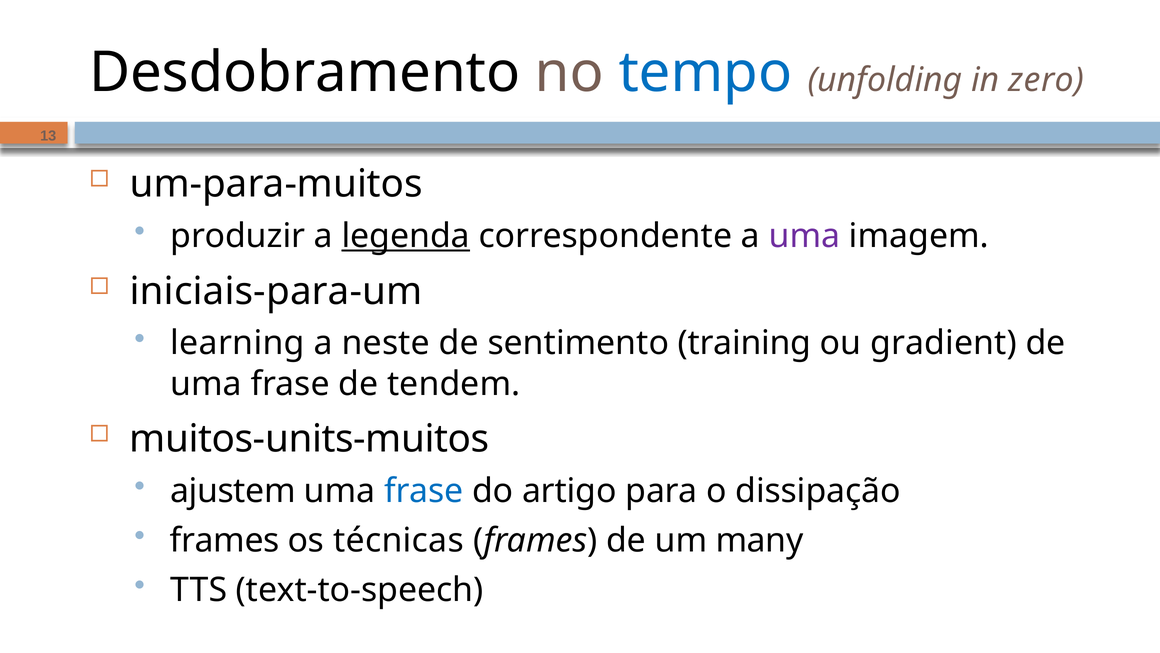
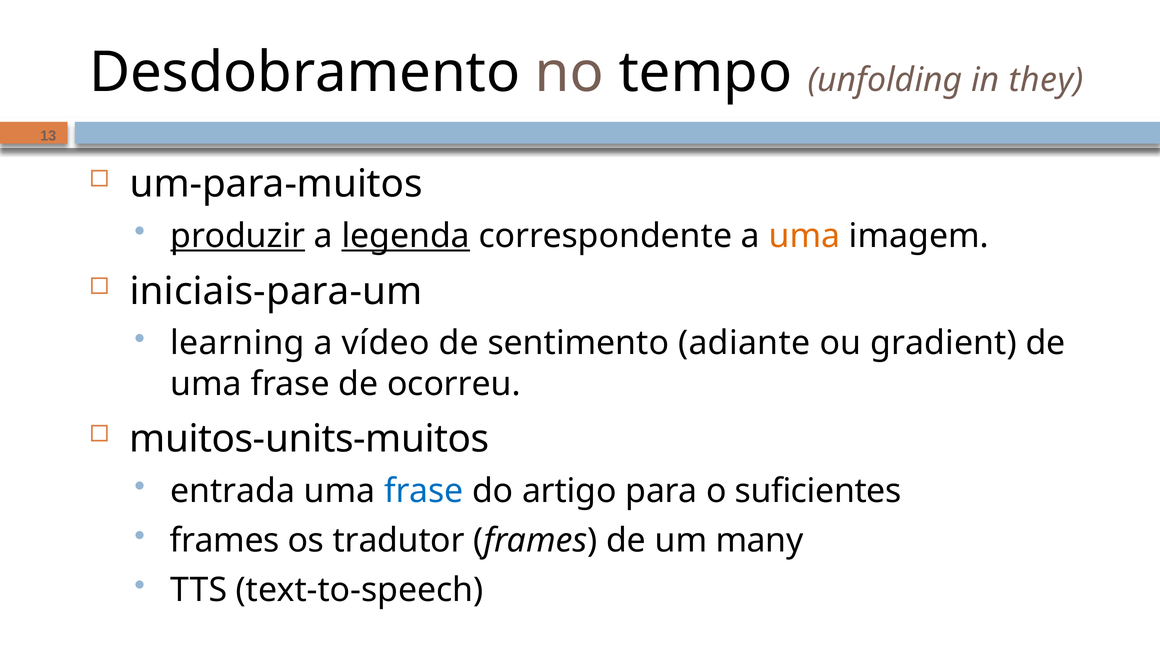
tempo colour: blue -> black
zero: zero -> they
produzir underline: none -> present
uma at (804, 236) colour: purple -> orange
neste: neste -> vídeo
training: training -> adiante
tendem: tendem -> ocorreu
ajustem: ajustem -> entrada
dissipação: dissipação -> suficientes
técnicas: técnicas -> tradutor
